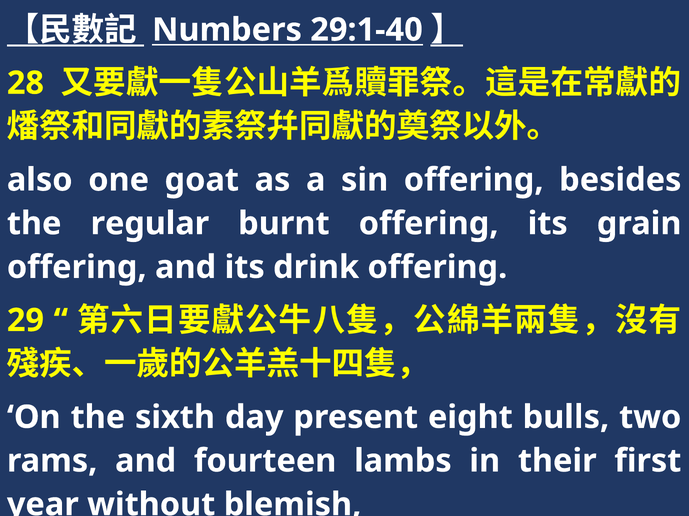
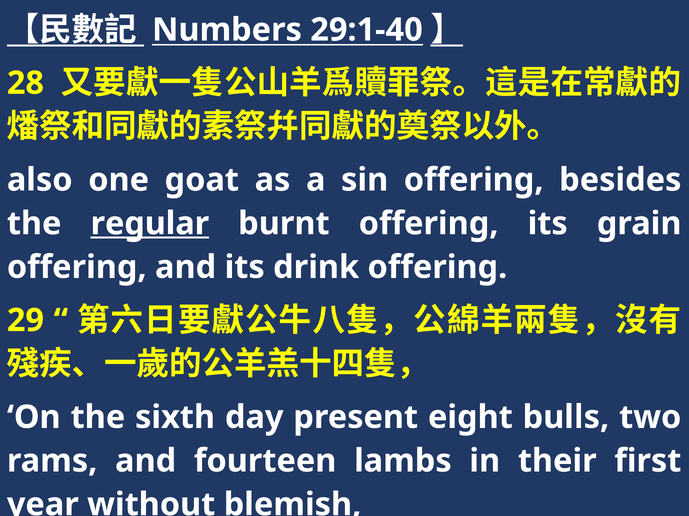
regular underline: none -> present
